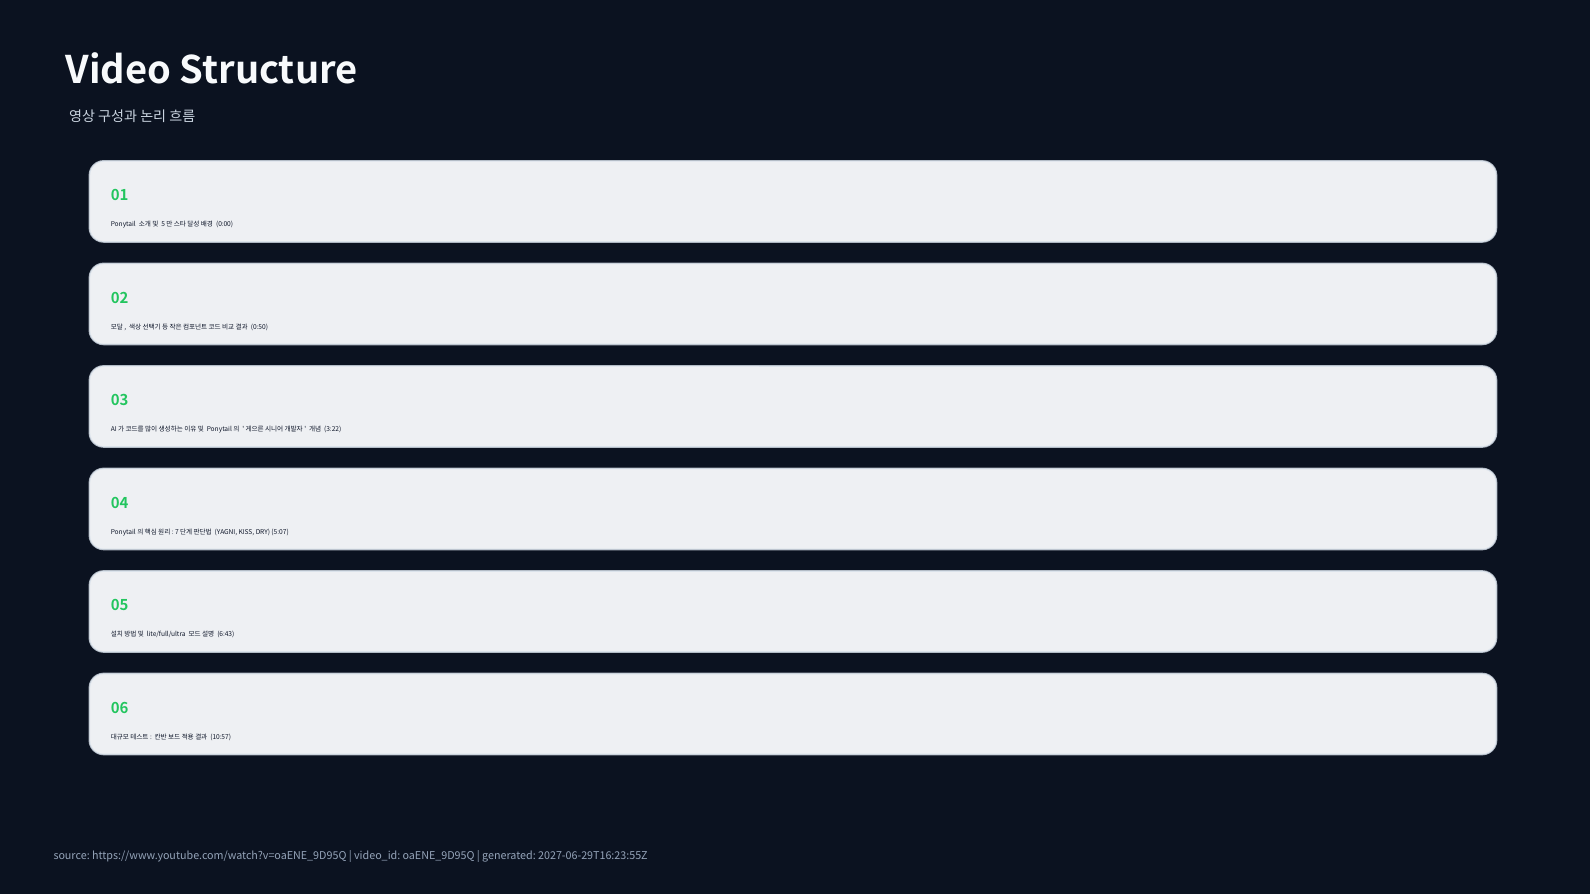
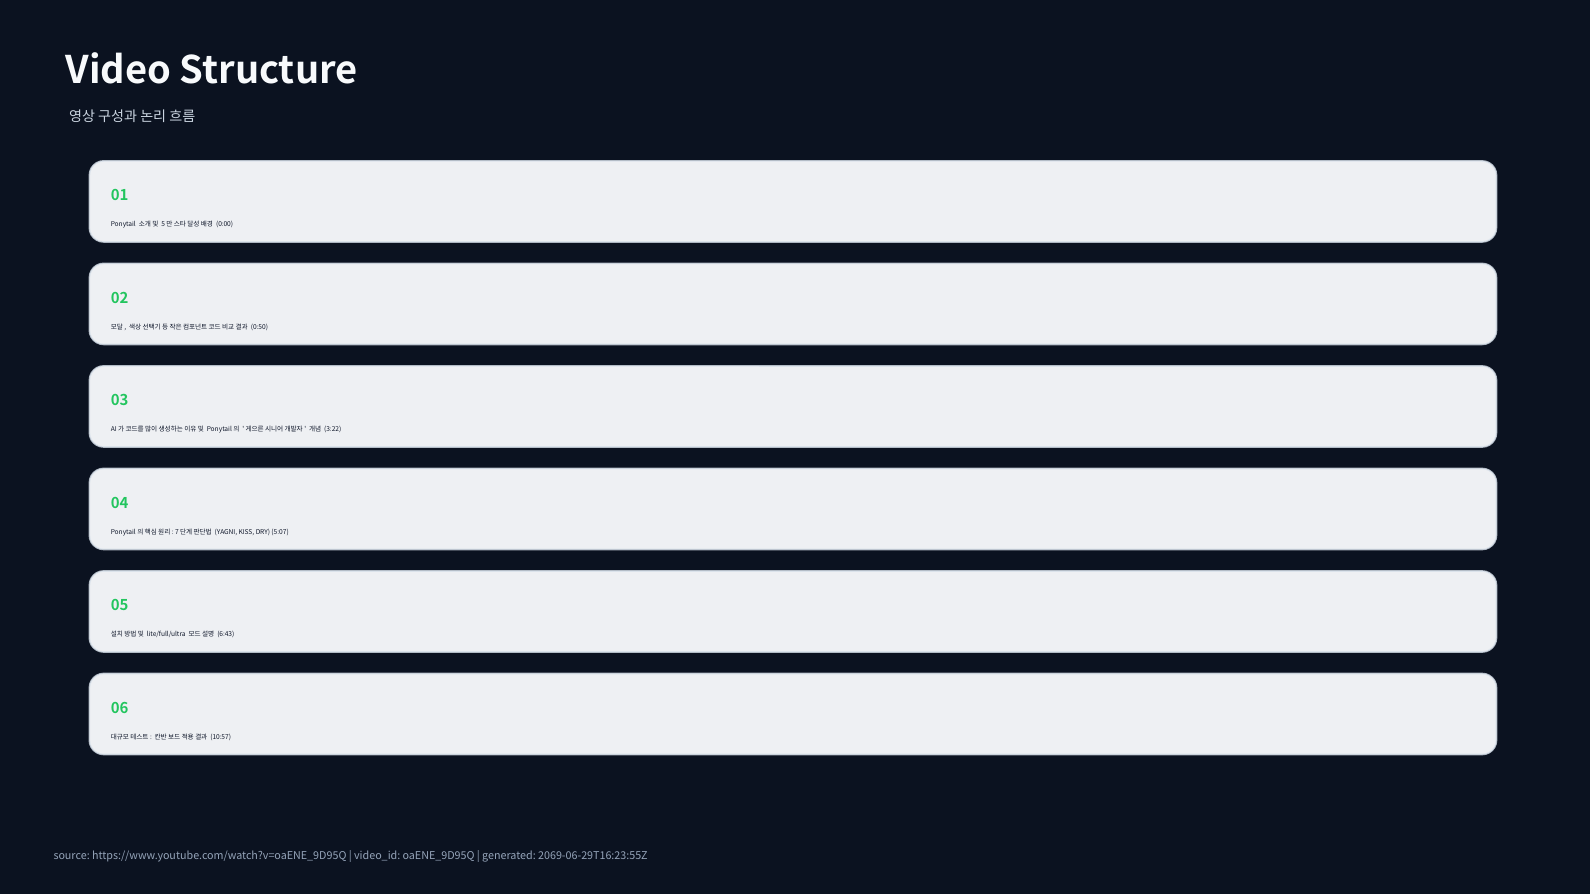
2027-06-29T16:23:55Z: 2027-06-29T16:23:55Z -> 2069-06-29T16:23:55Z
